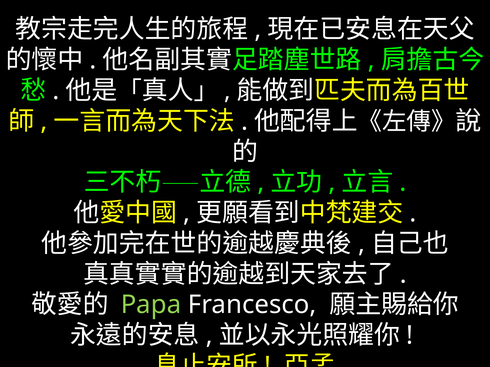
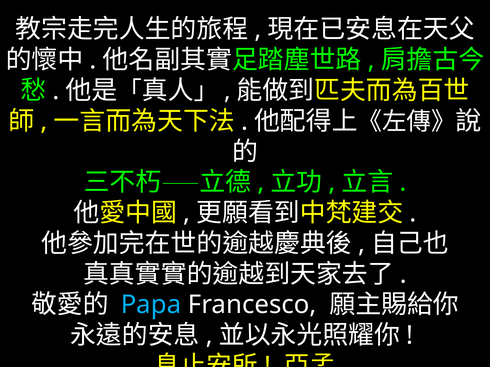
Papa colour: light green -> light blue
